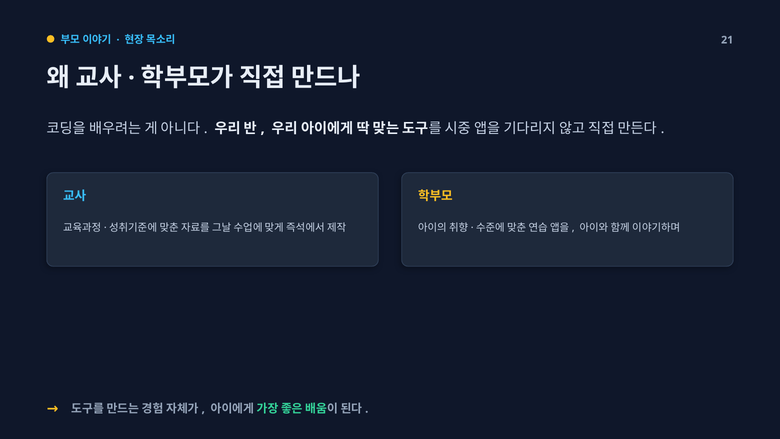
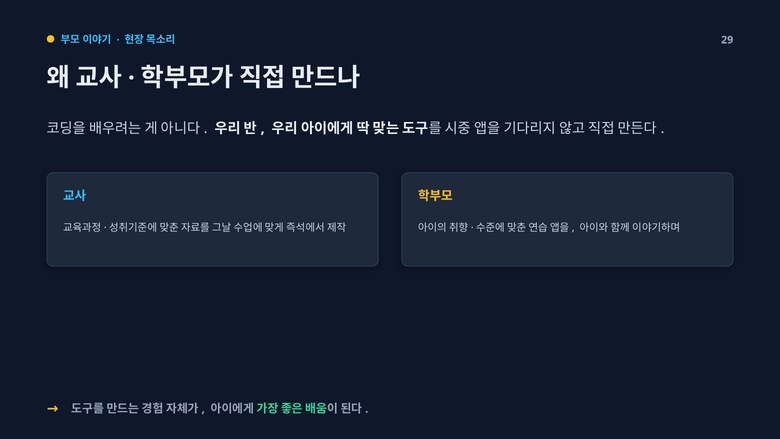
21: 21 -> 29
